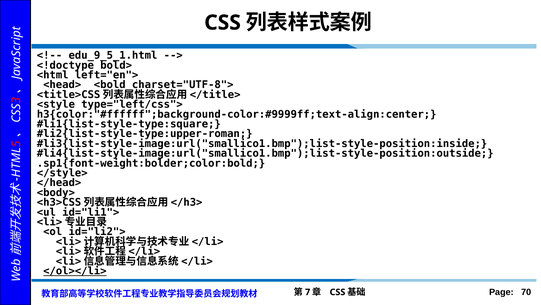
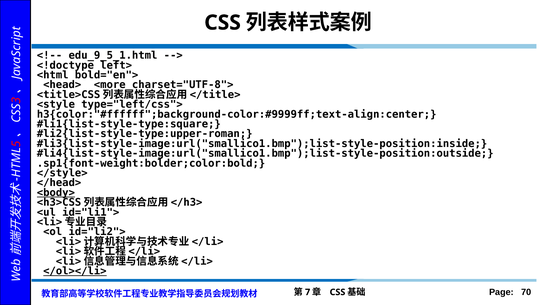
bold>: bold> -> left>
left="en">: left="en"> -> bold="en">
<bold: <bold -> <more
<body> underline: none -> present
